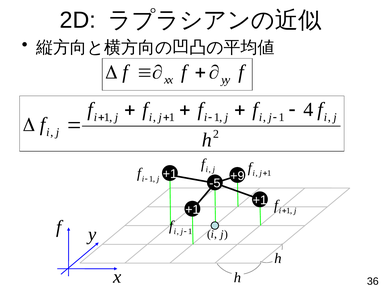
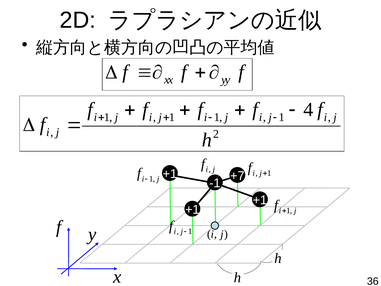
+9: +9 -> +7
-5: -5 -> -1
